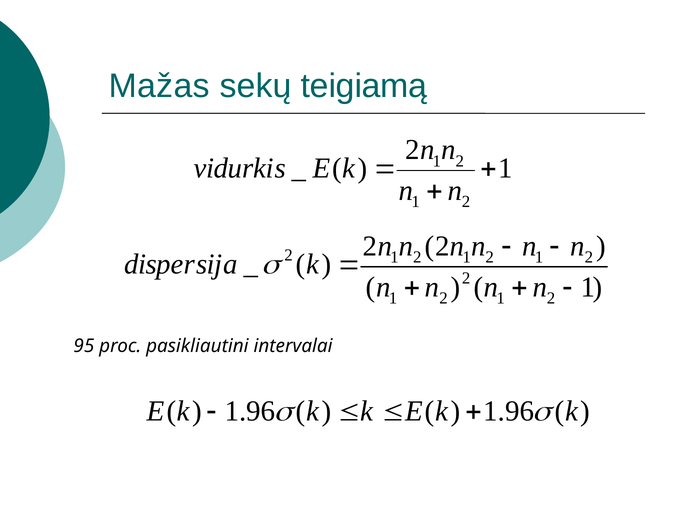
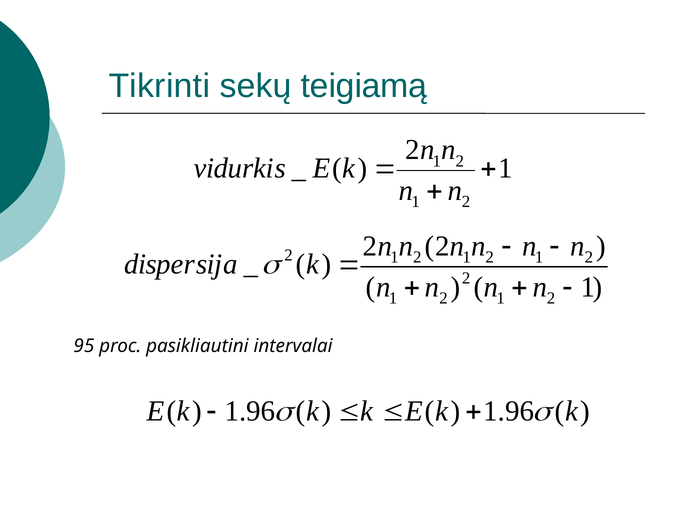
Mažas: Mažas -> Tikrinti
